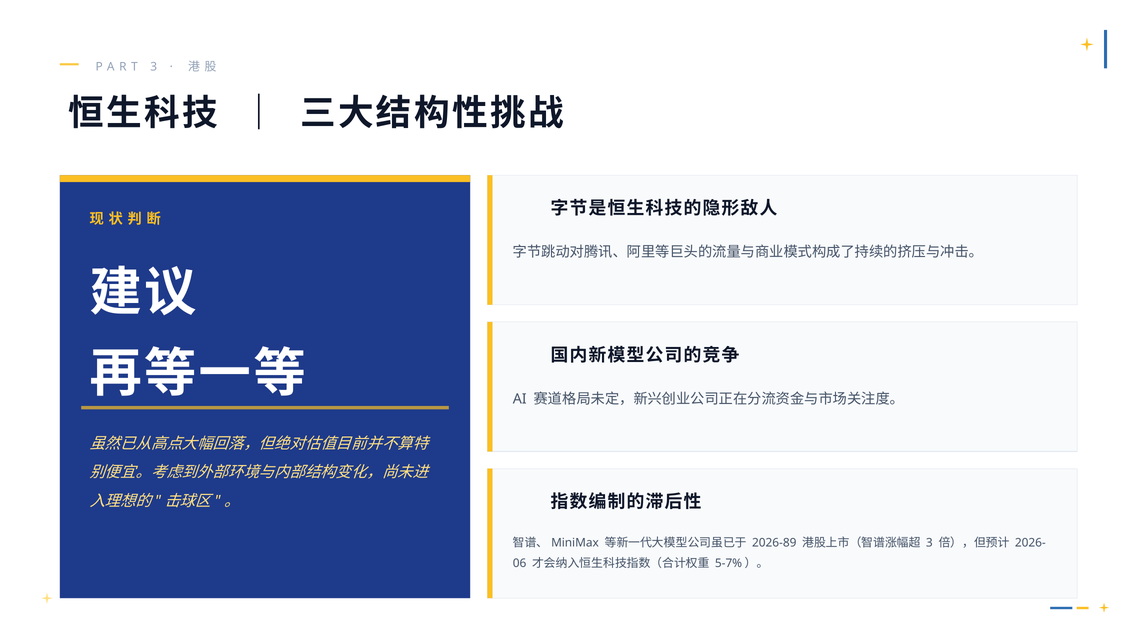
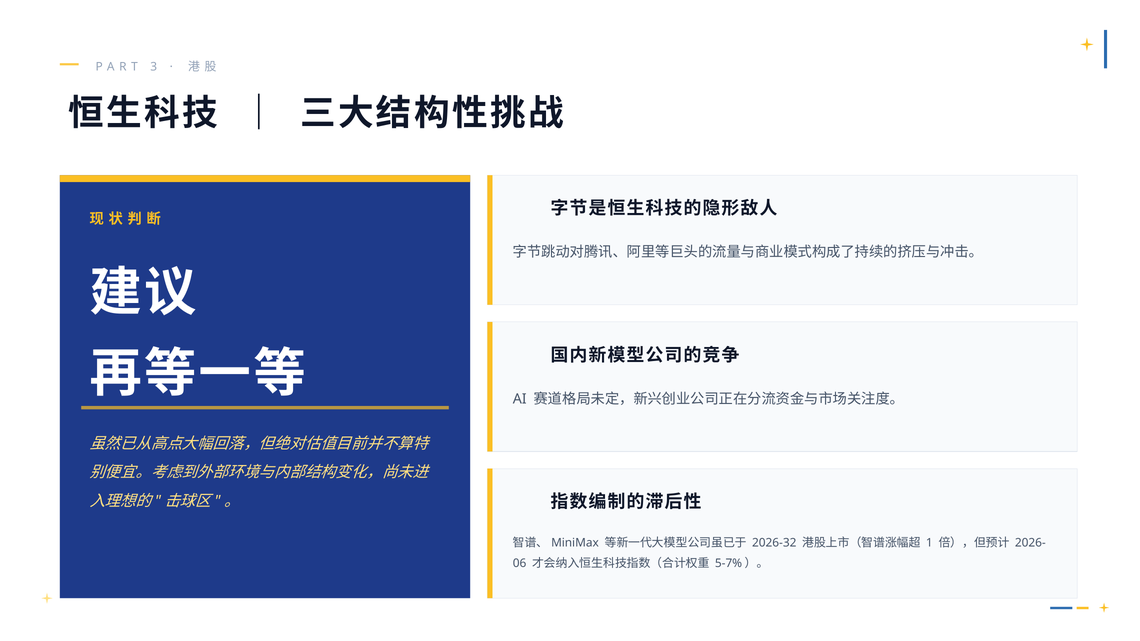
2026-89: 2026-89 -> 2026-32
3 at (929, 543): 3 -> 1
